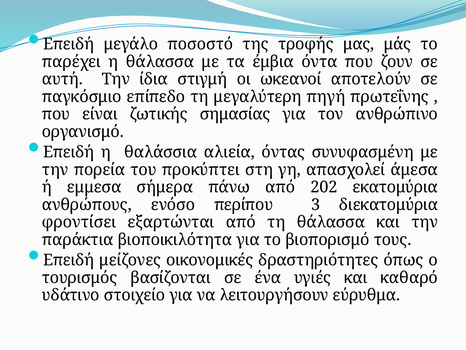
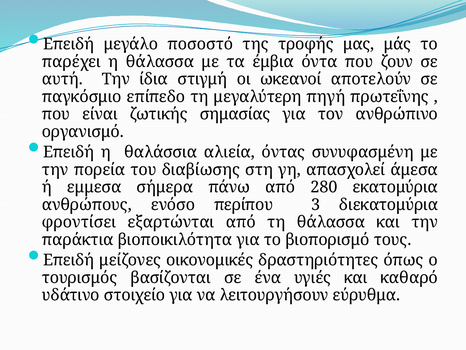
προκύπτει: προκύπτει -> διαβίωσης
202: 202 -> 280
